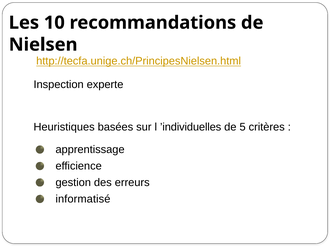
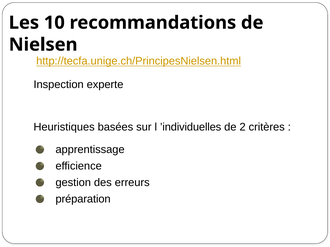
5: 5 -> 2
informatisé: informatisé -> préparation
